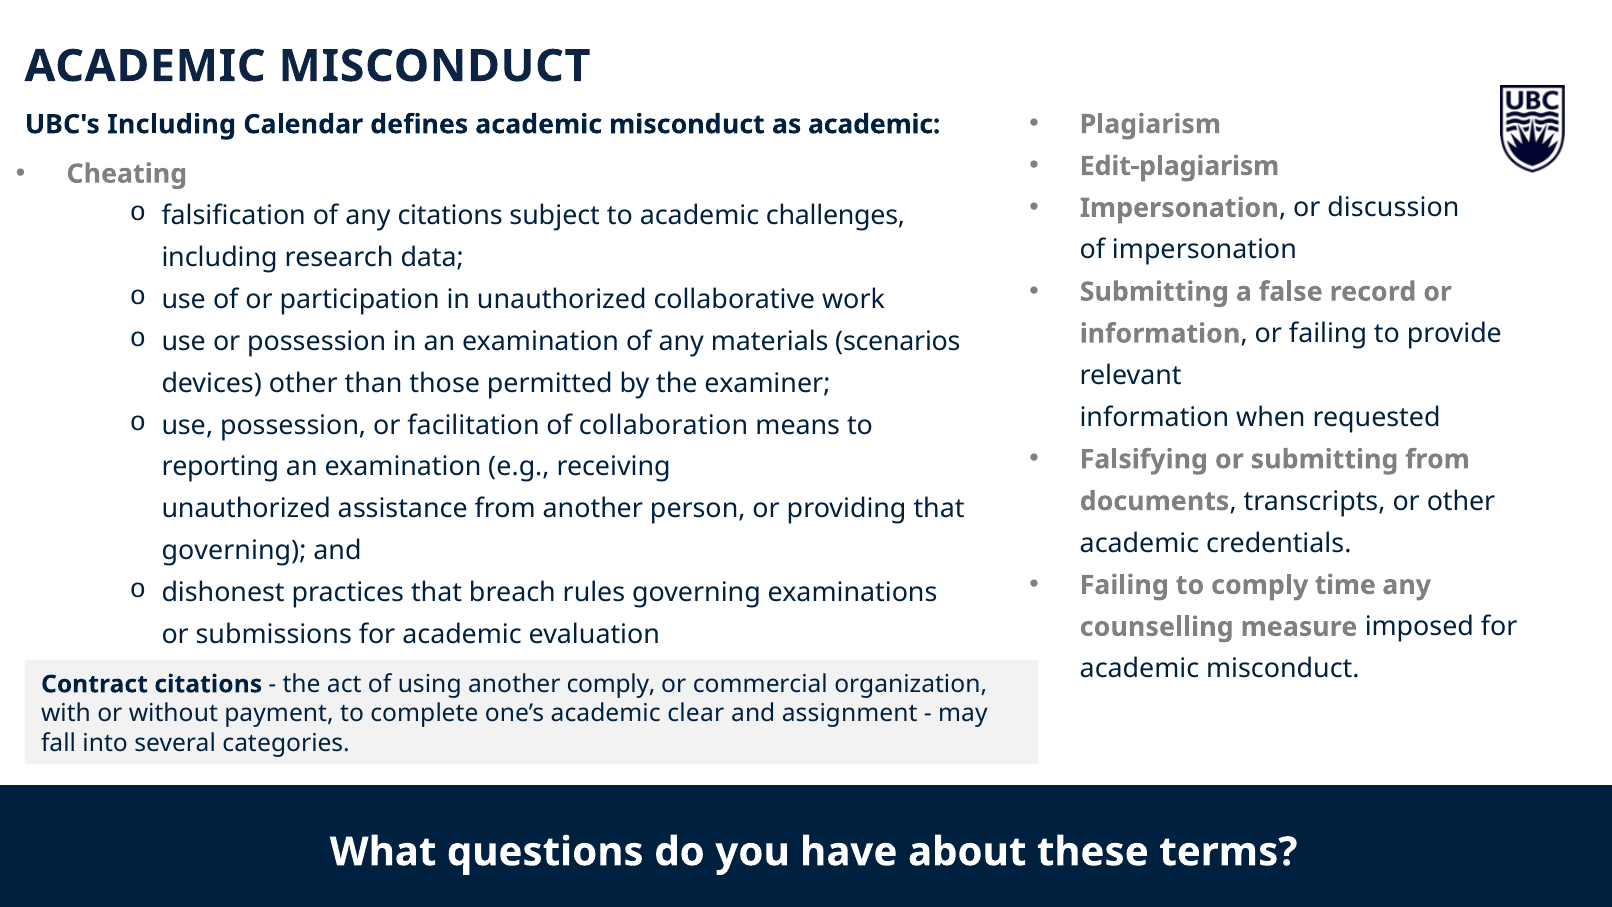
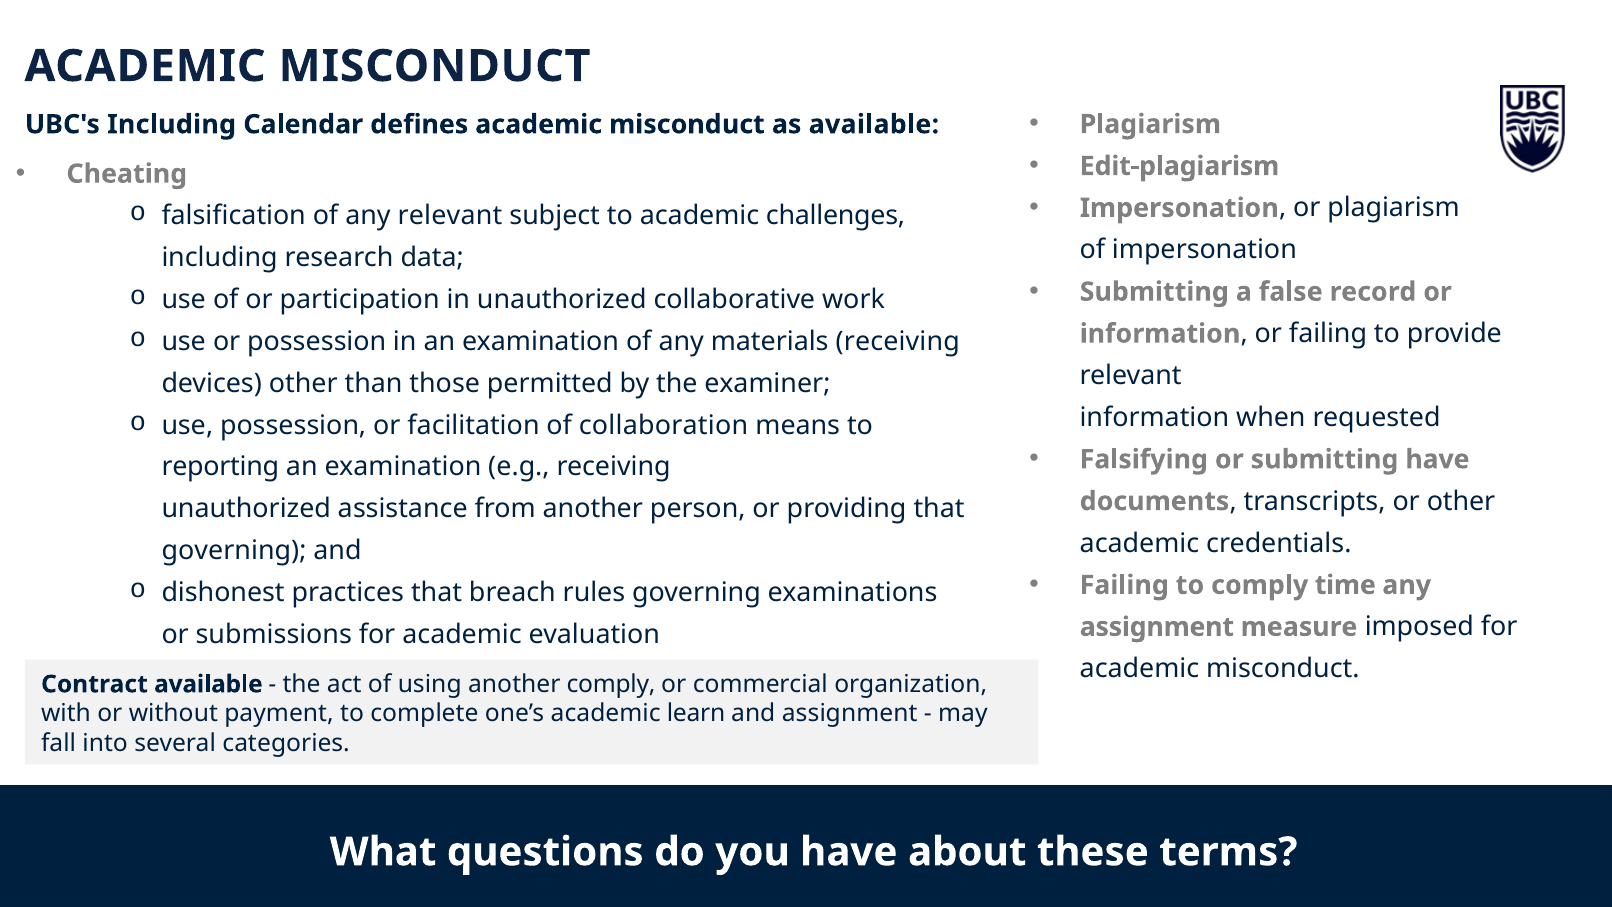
as academic: academic -> available
or discussion: discussion -> plagiarism
any citations: citations -> relevant
materials scenarios: scenarios -> receiving
submitting from: from -> have
counselling at (1157, 627): counselling -> assignment
Contract citations: citations -> available
clear: clear -> learn
